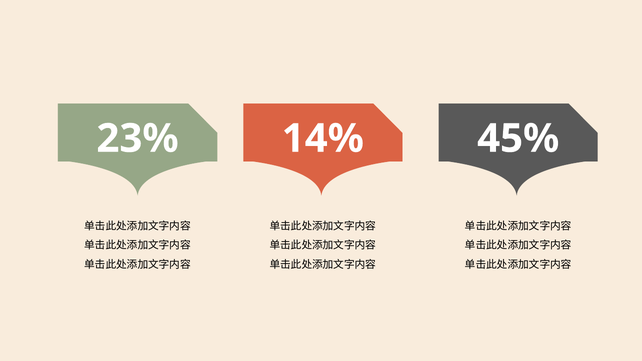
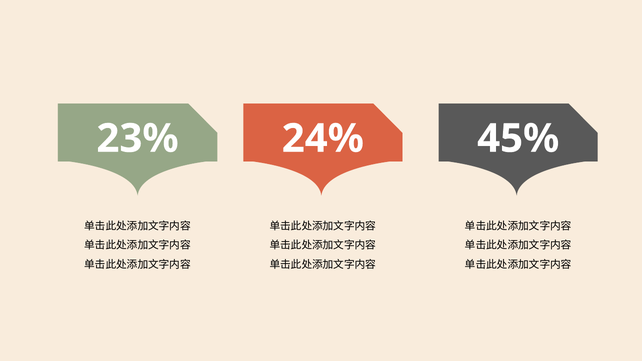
14%: 14% -> 24%
